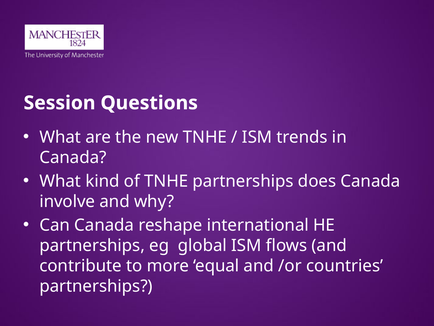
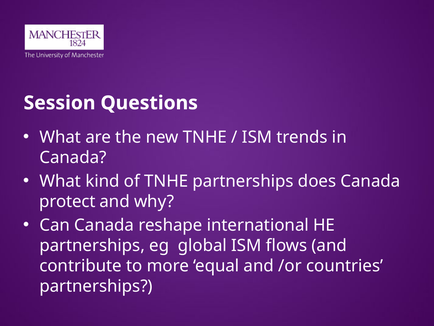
involve: involve -> protect
